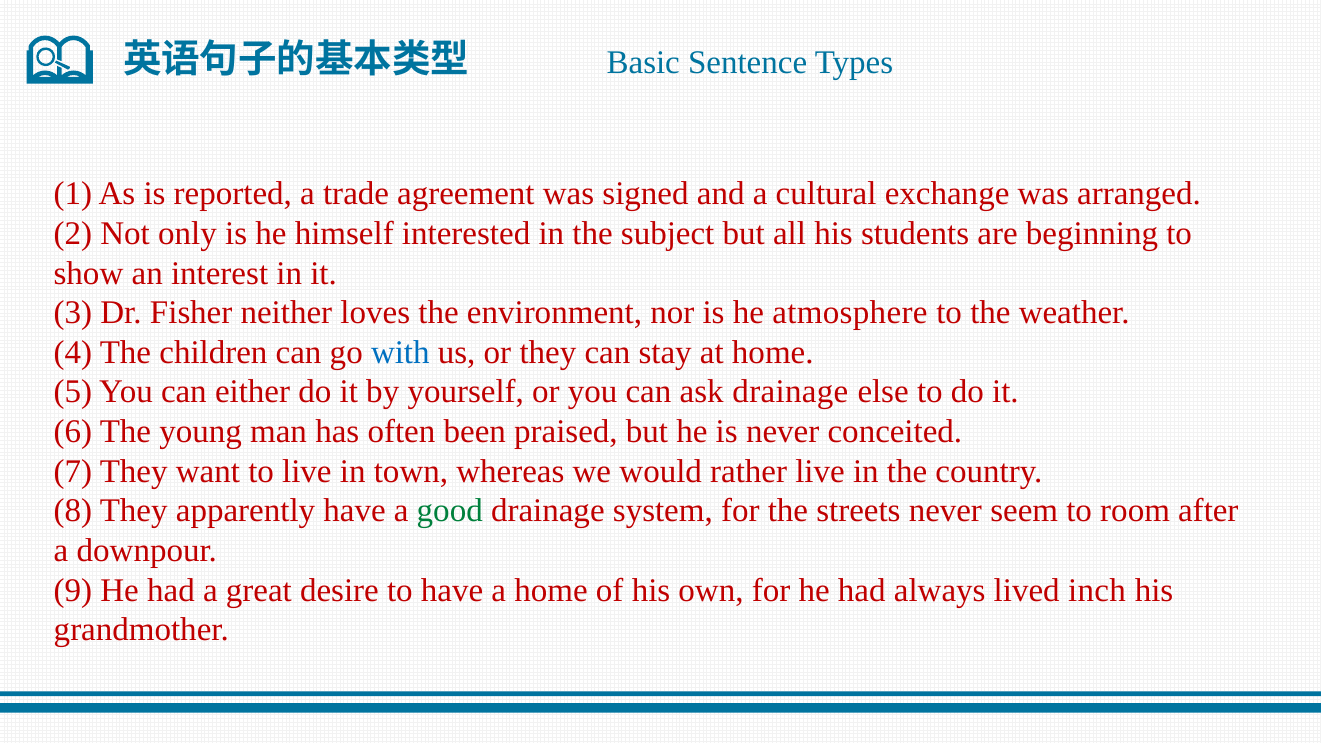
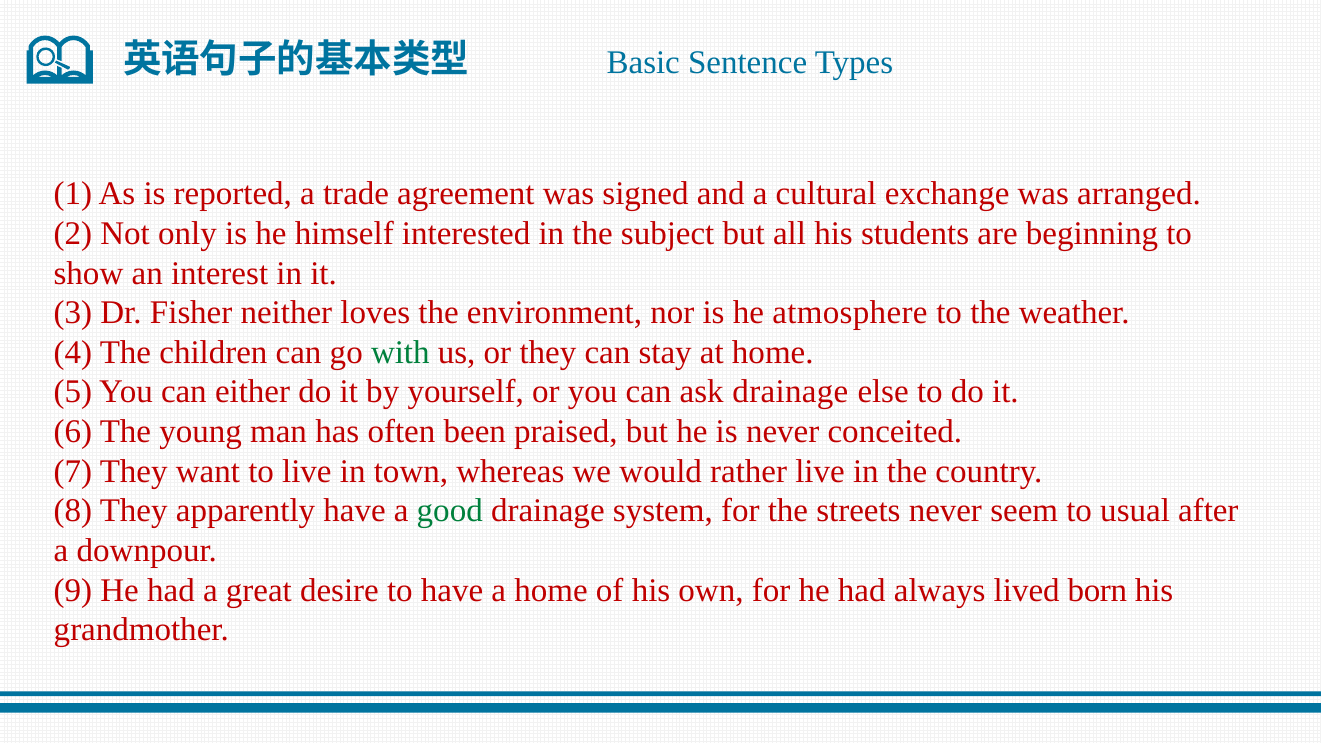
with colour: blue -> green
room: room -> usual
inch: inch -> born
